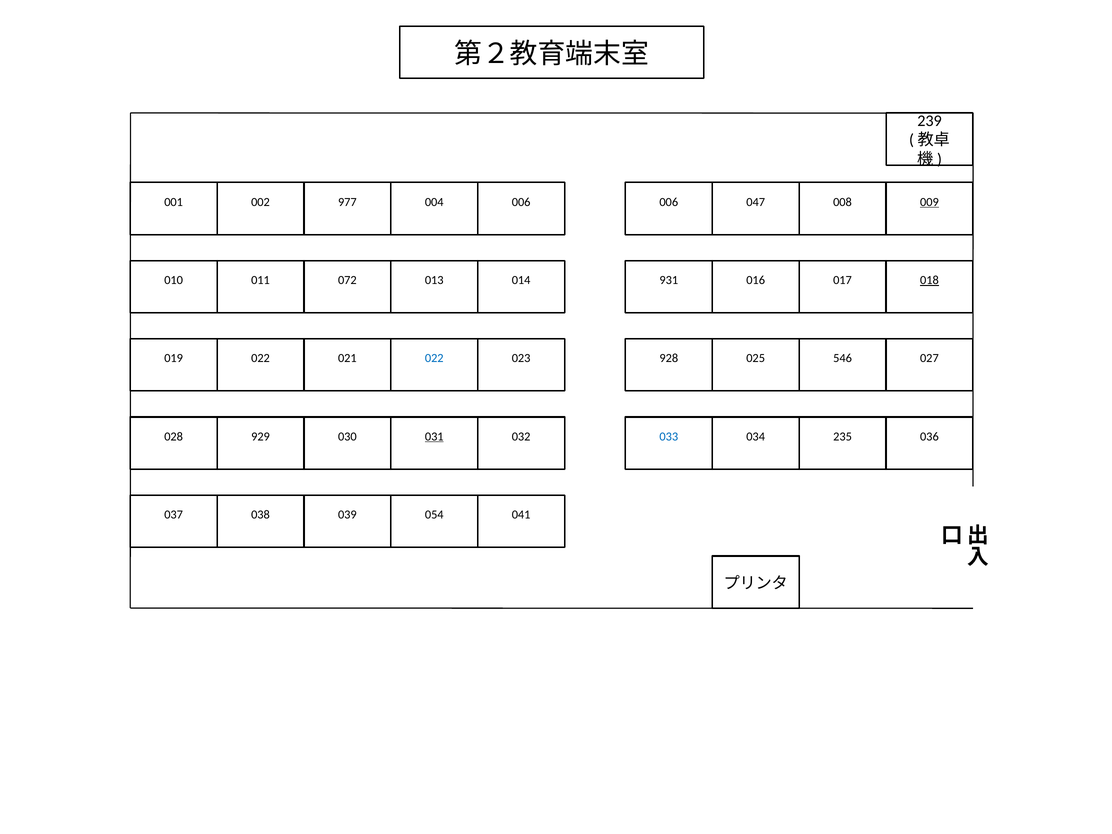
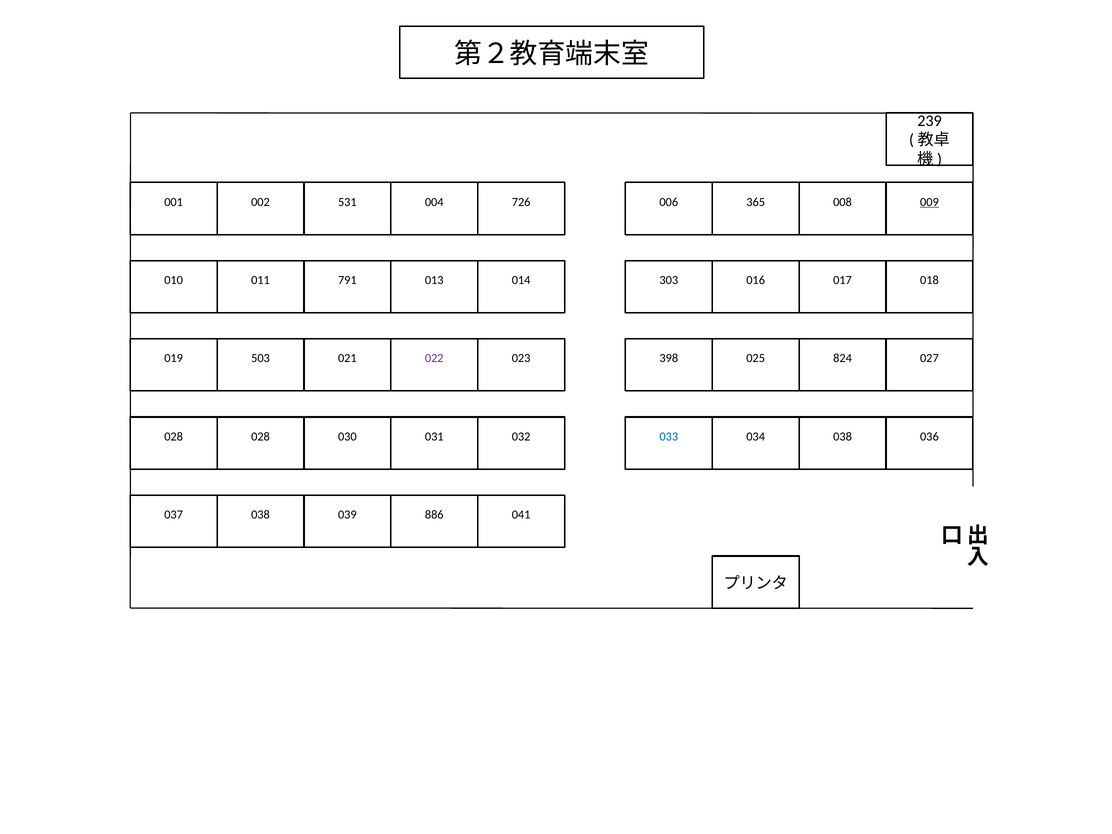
977: 977 -> 531
004 006: 006 -> 726
047: 047 -> 365
072: 072 -> 791
931: 931 -> 303
018 underline: present -> none
019 022: 022 -> 503
022 at (434, 358) colour: blue -> purple
928: 928 -> 398
546: 546 -> 824
028 929: 929 -> 028
031 underline: present -> none
034 235: 235 -> 038
054: 054 -> 886
